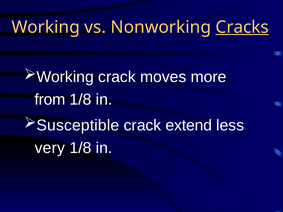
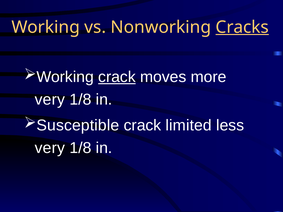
crack at (117, 77) underline: none -> present
from at (50, 100): from -> very
extend: extend -> limited
